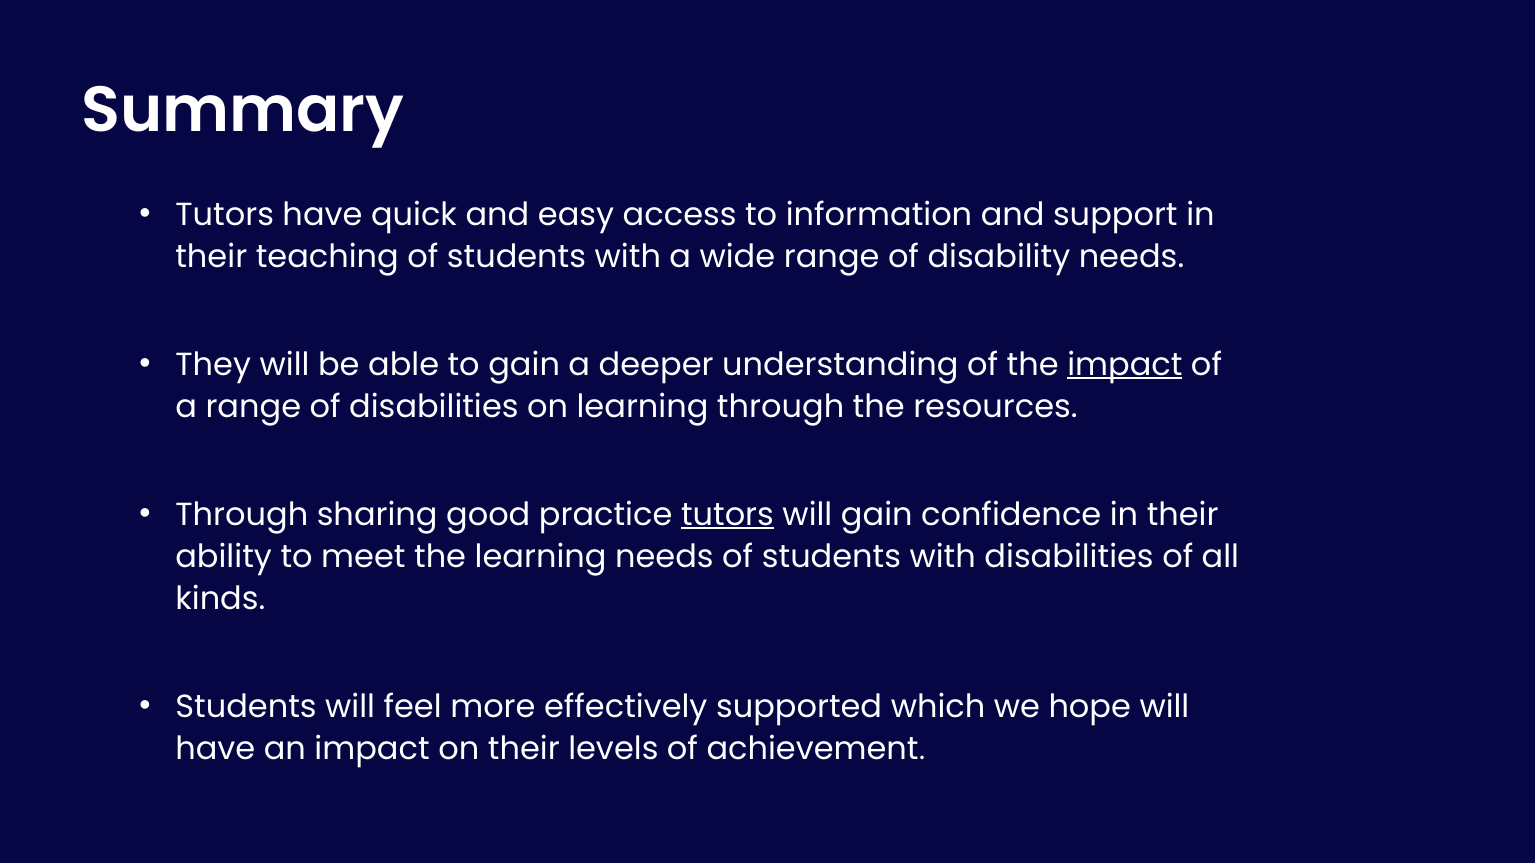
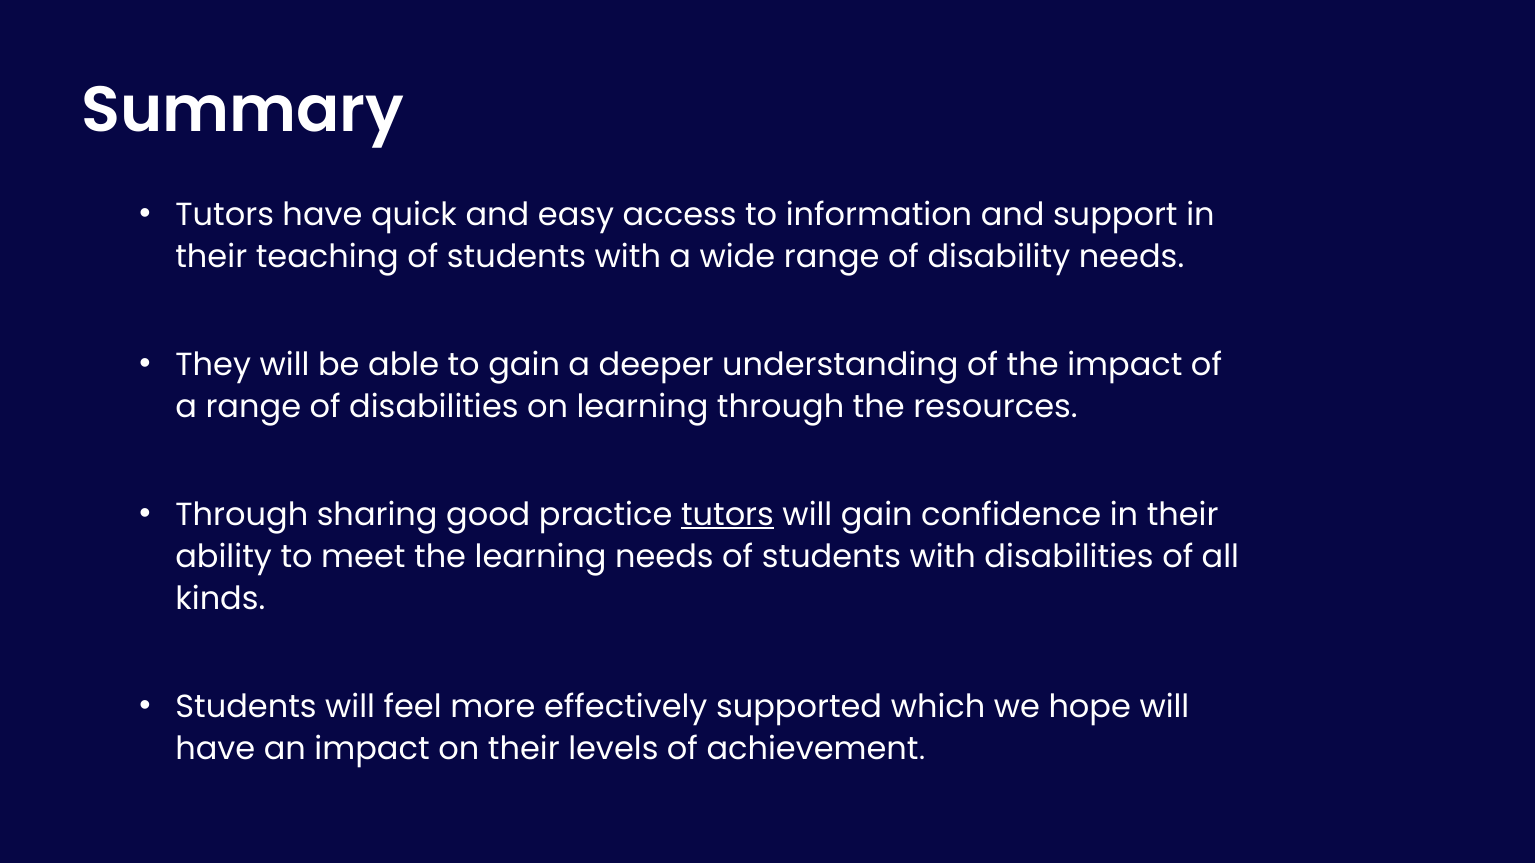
impact at (1125, 365) underline: present -> none
